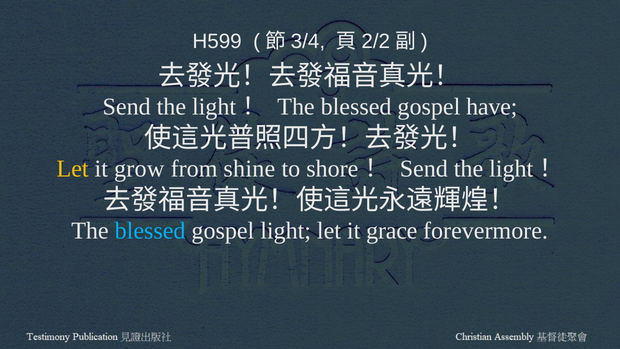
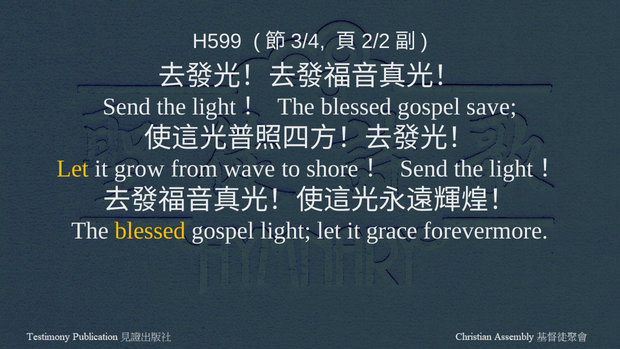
have: have -> save
shine: shine -> wave
blessed at (150, 231) colour: light blue -> yellow
